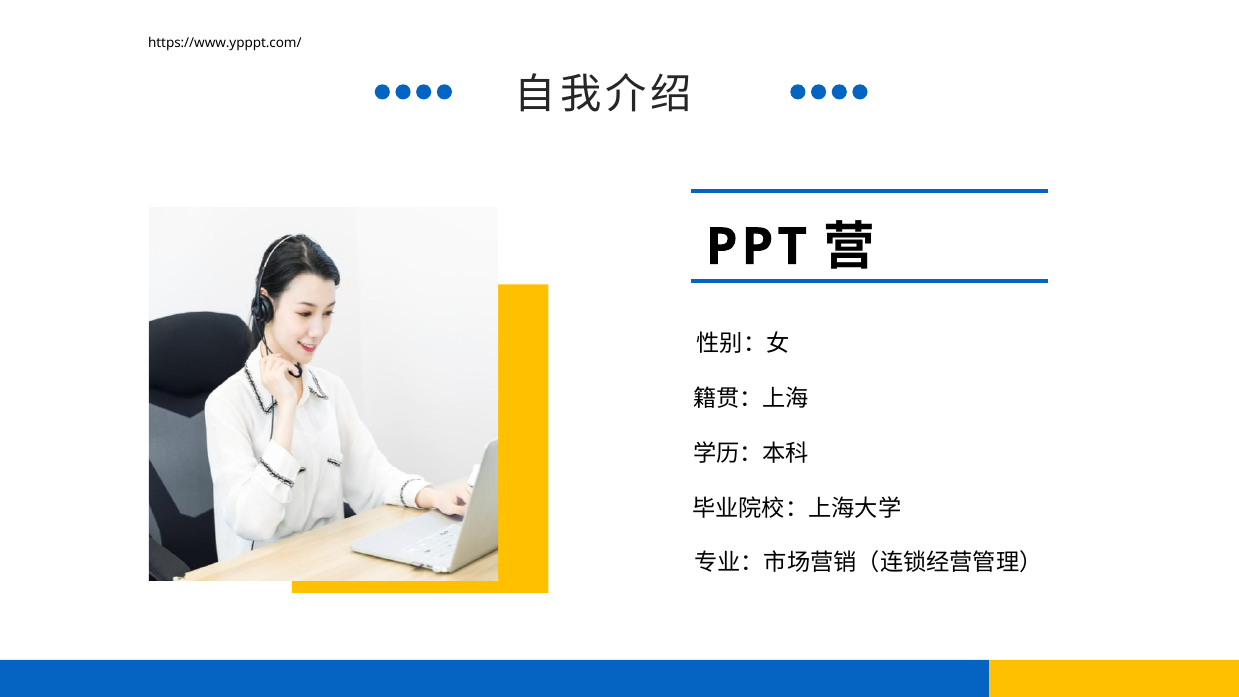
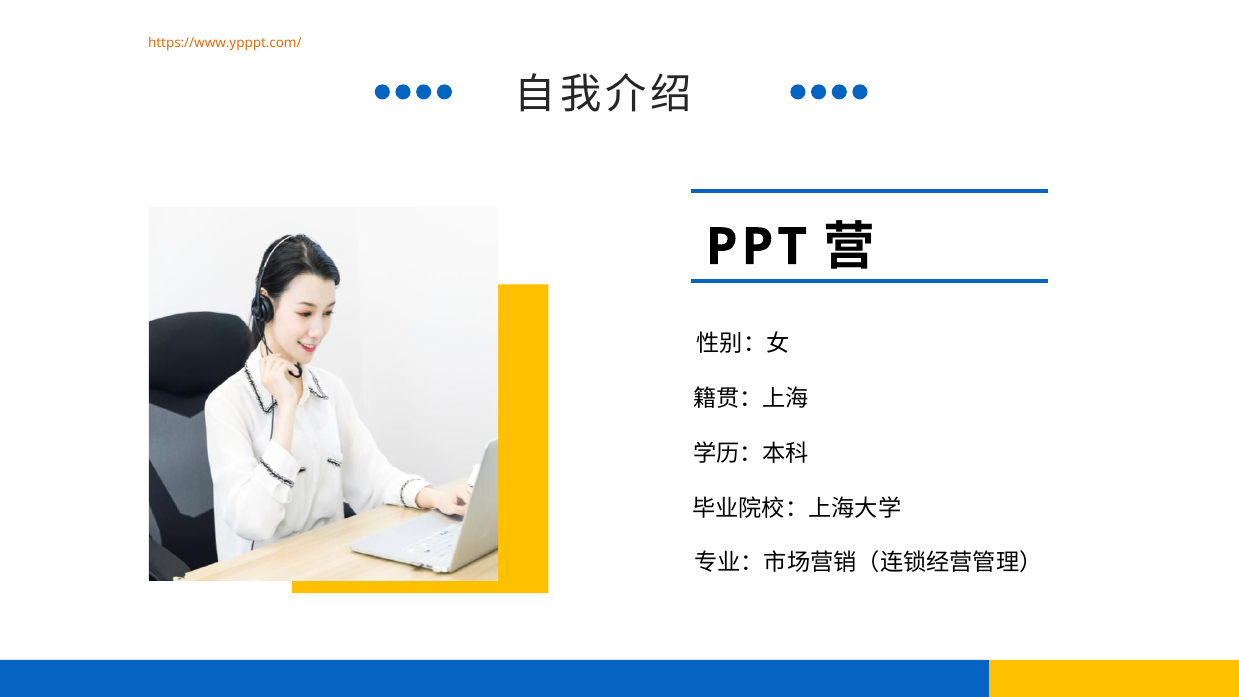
https://www.ypppt.com/ colour: black -> orange
